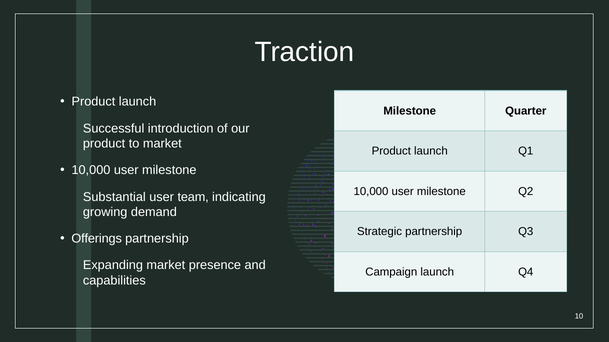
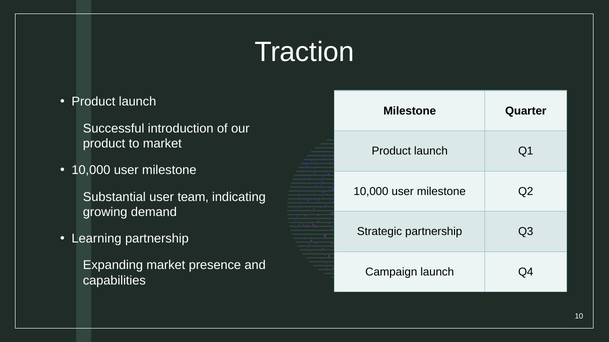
Offerings: Offerings -> Learning
